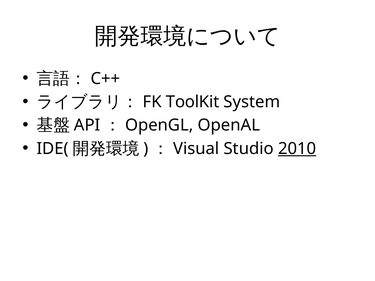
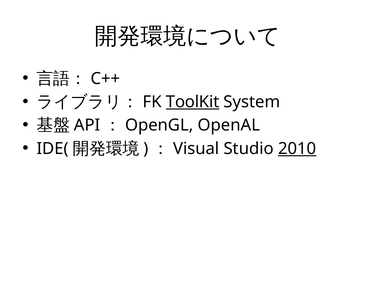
ToolKit underline: none -> present
